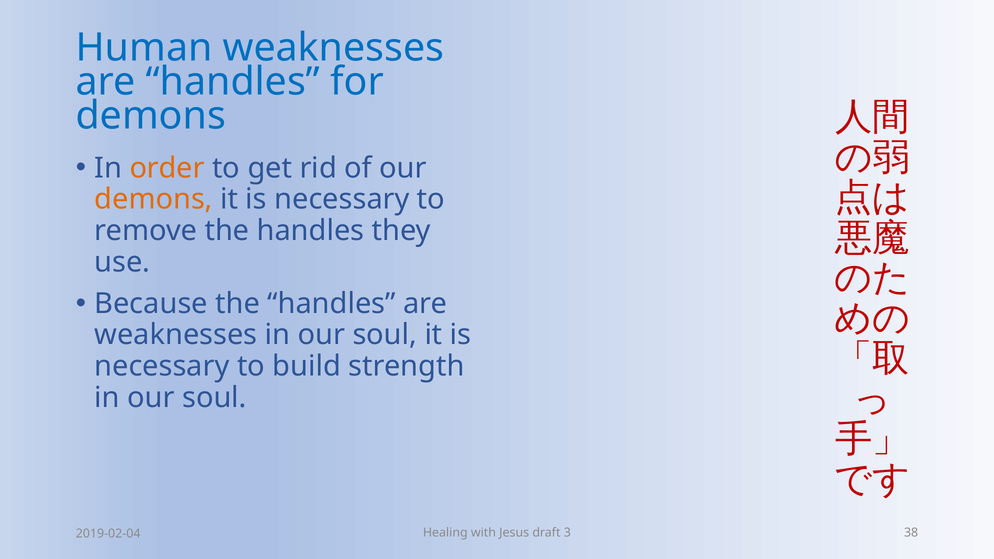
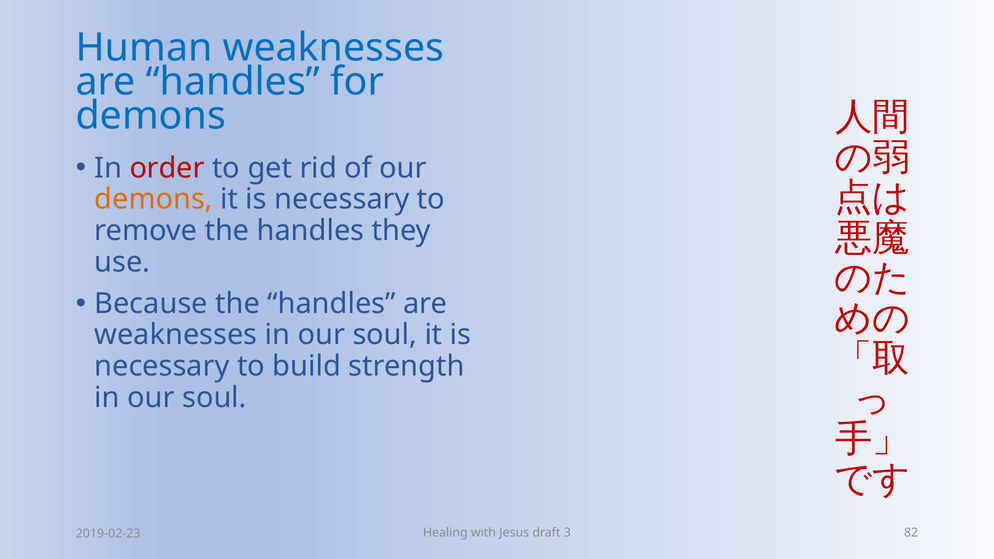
order colour: orange -> red
38: 38 -> 82
2019-02-04: 2019-02-04 -> 2019-02-23
